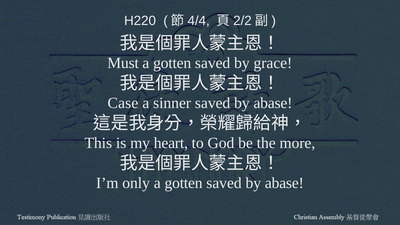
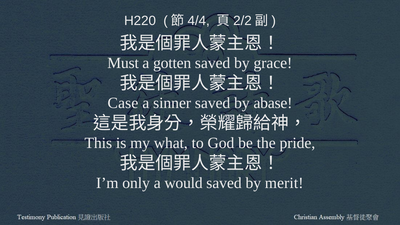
heart: heart -> what
more: more -> pride
only a gotten: gotten -> would
abase at (284, 183): abase -> merit
